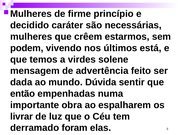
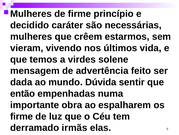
podem: podem -> vieram
está: está -> vida
livrar at (22, 116): livrar -> firme
foram: foram -> irmãs
